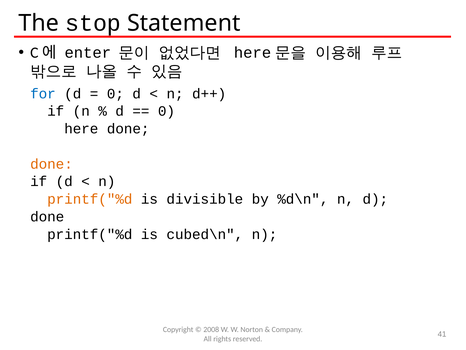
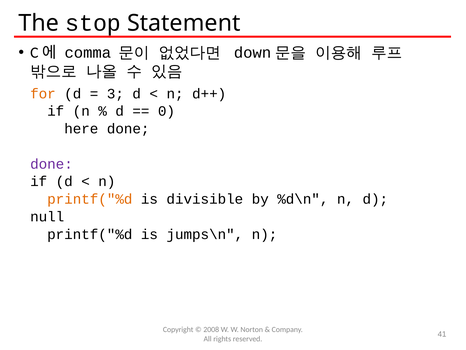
enter: enter -> comma
here at (253, 53): here -> down
for colour: blue -> orange
0 at (115, 94): 0 -> 3
done at (51, 164) colour: orange -> purple
done at (47, 216): done -> null
cubed\n: cubed\n -> jumps\n
